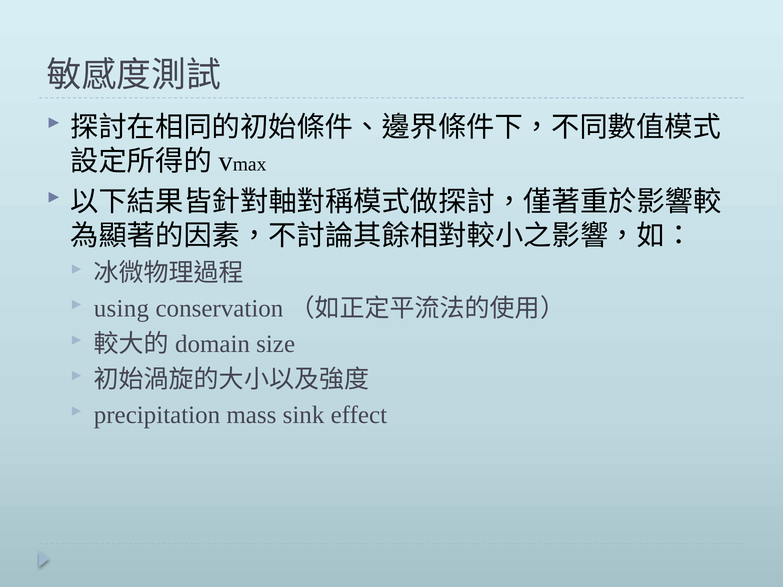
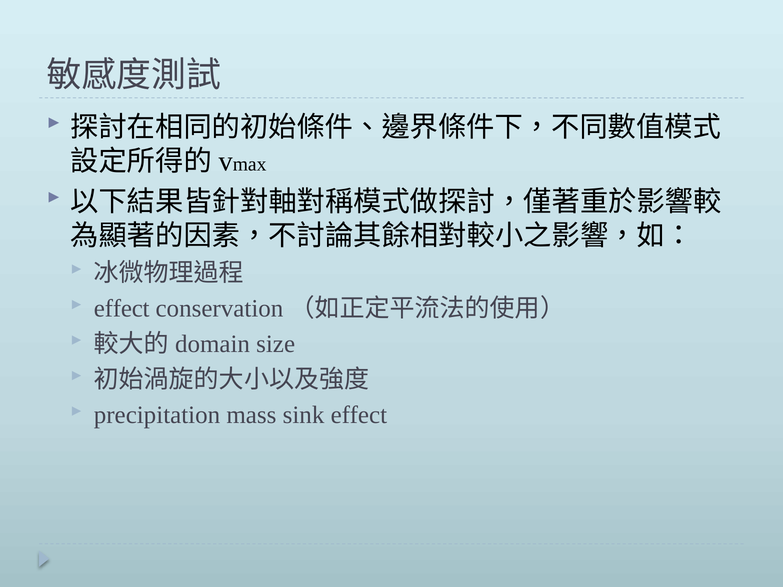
using at (121, 309): using -> effect
